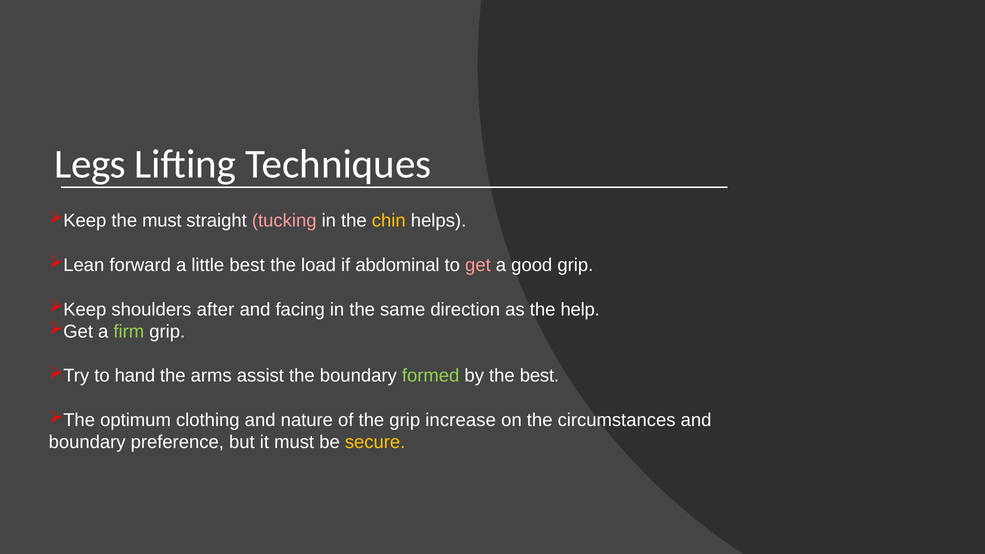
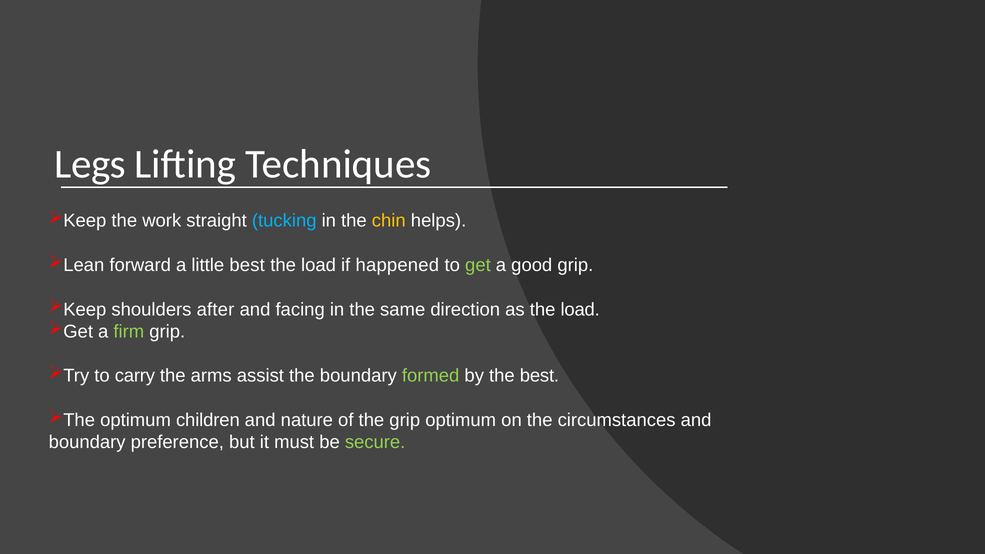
the must: must -> work
tucking colour: pink -> light blue
abdominal: abdominal -> happened
get colour: pink -> light green
as the help: help -> load
hand: hand -> carry
clothing: clothing -> children
grip increase: increase -> optimum
secure colour: yellow -> light green
